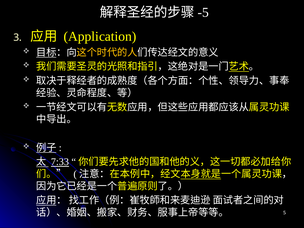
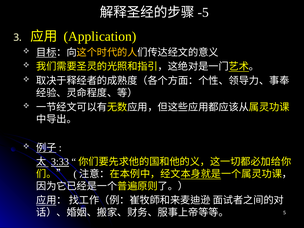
7:33: 7:33 -> 3:33
